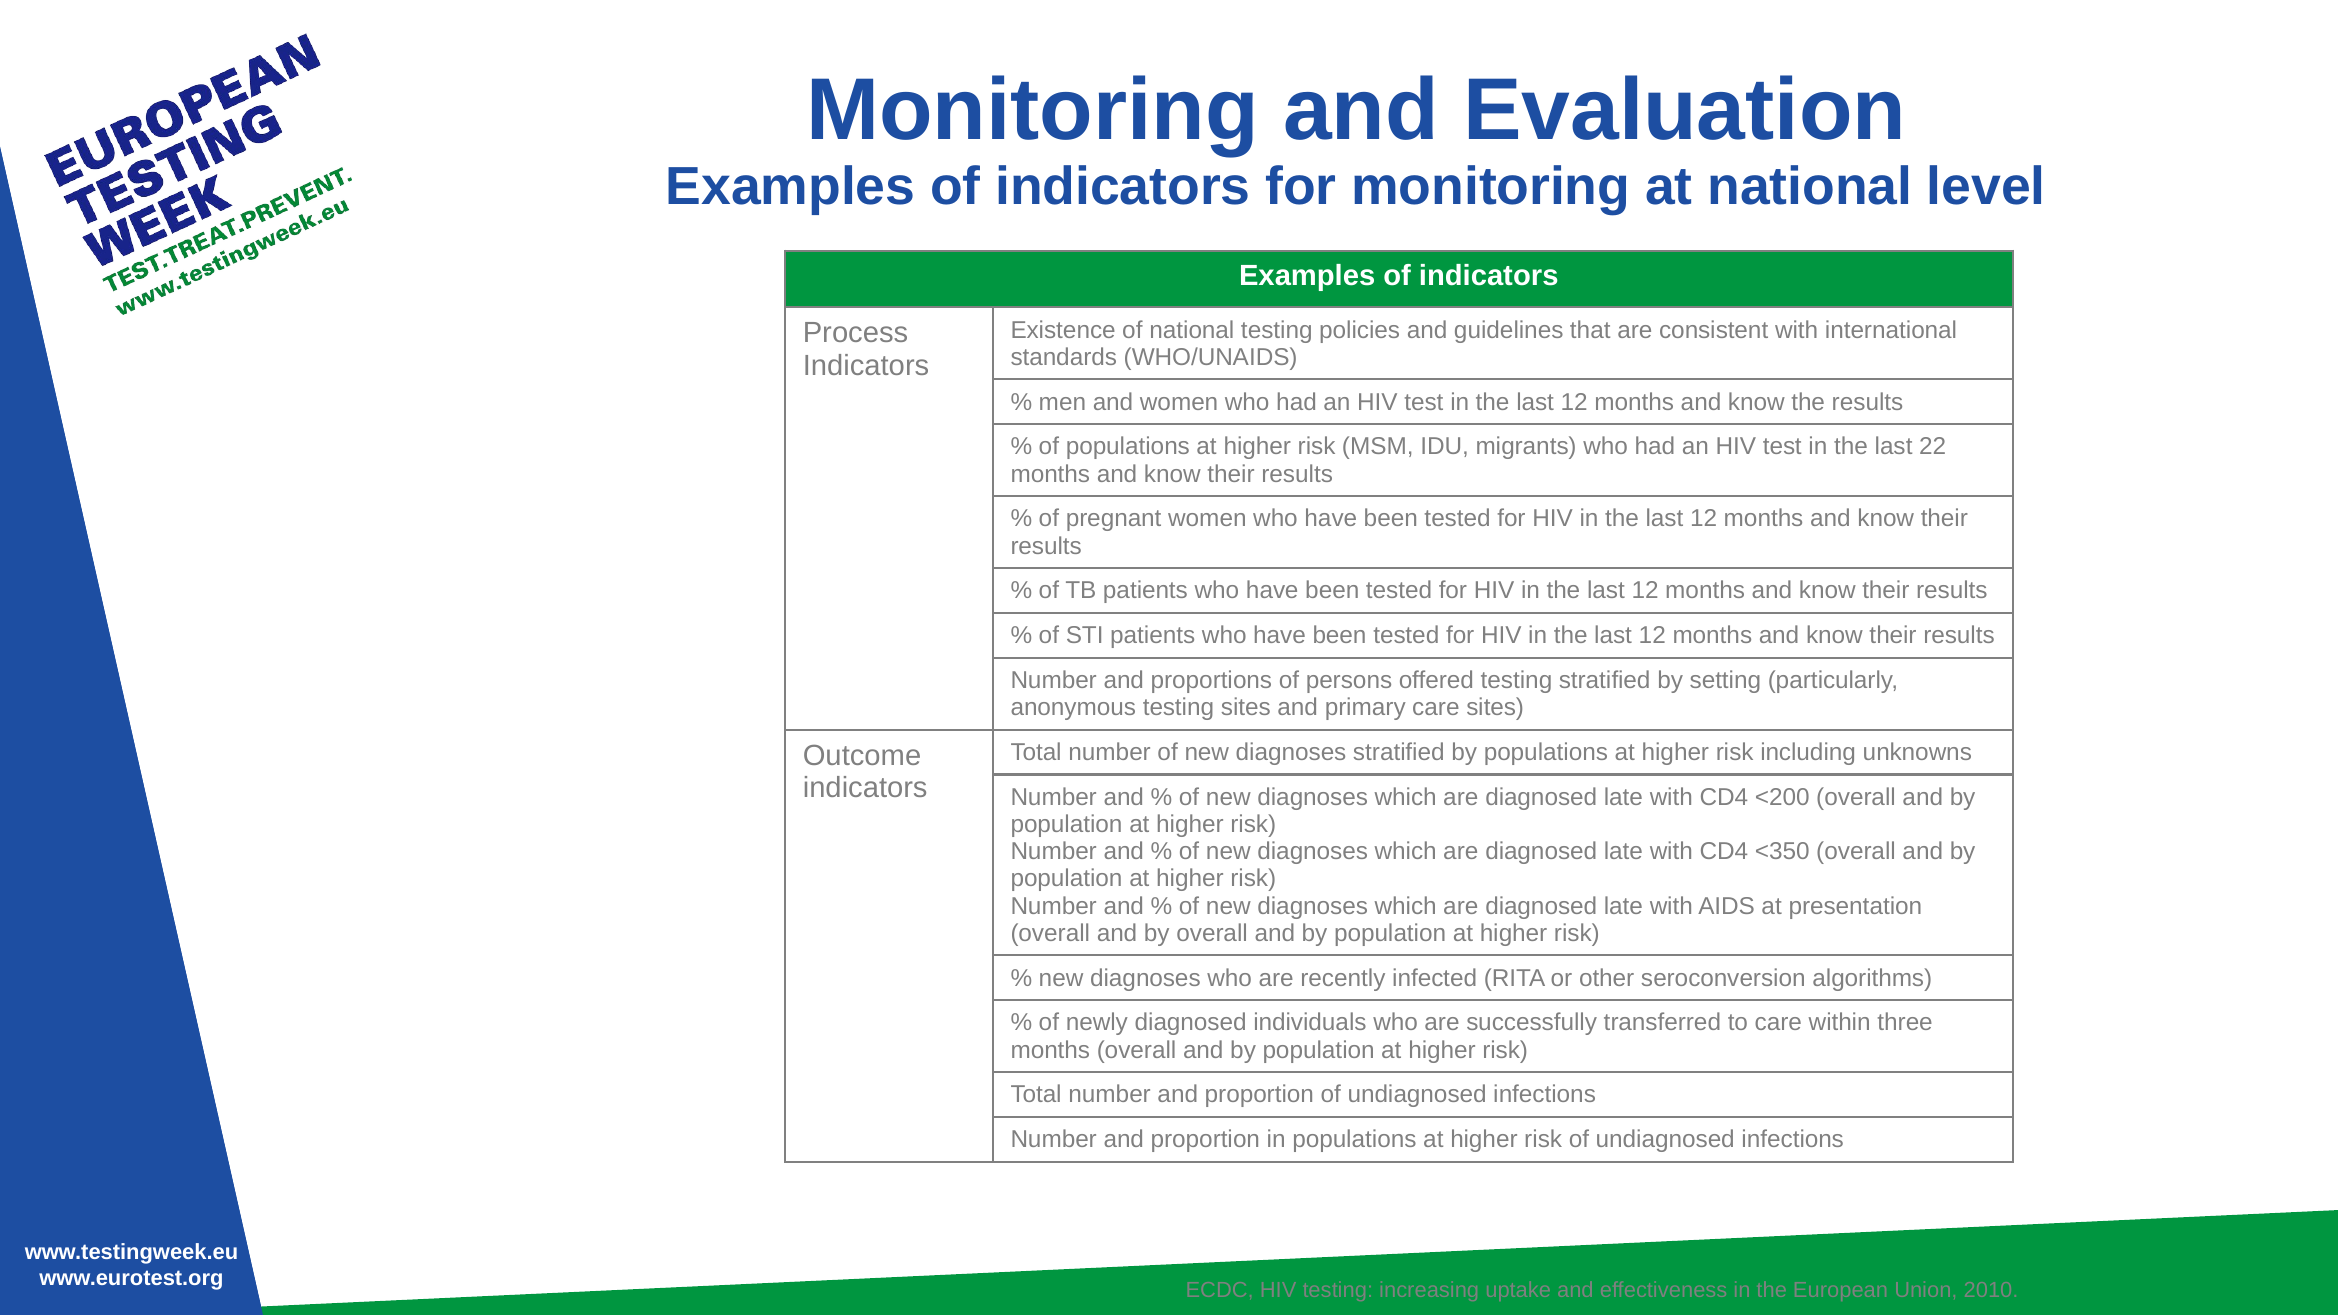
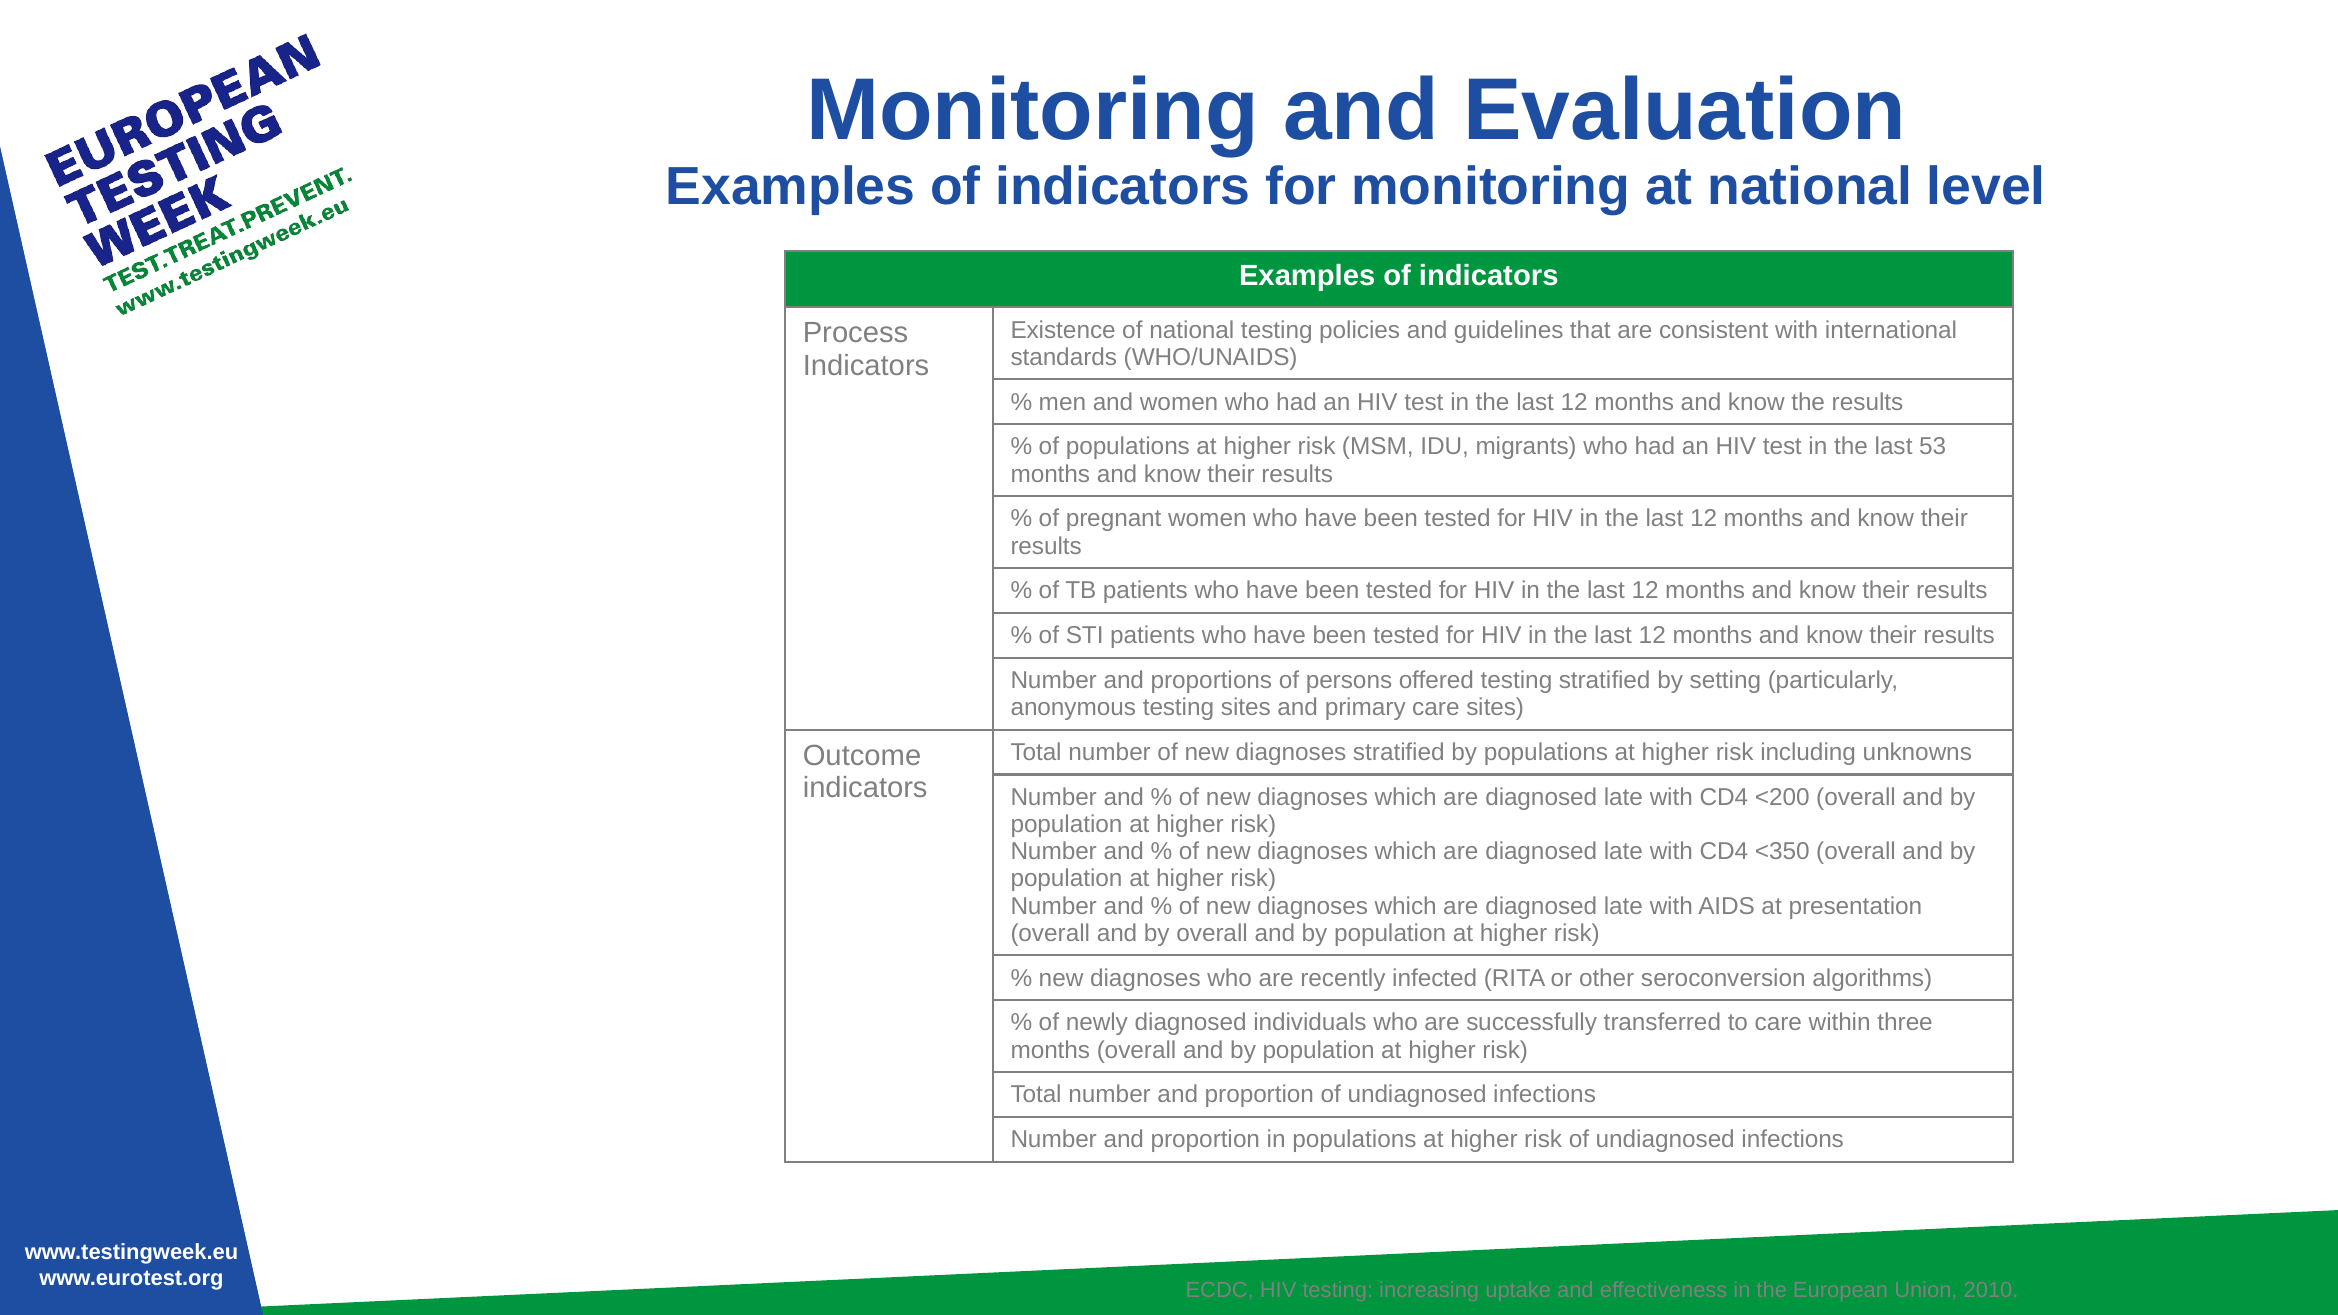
22: 22 -> 53
